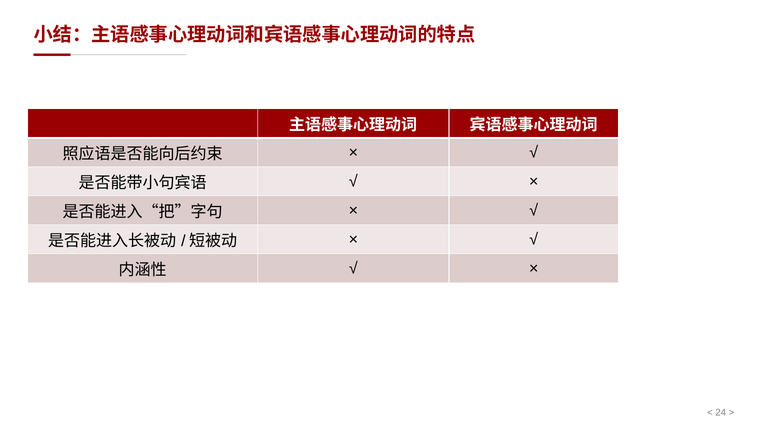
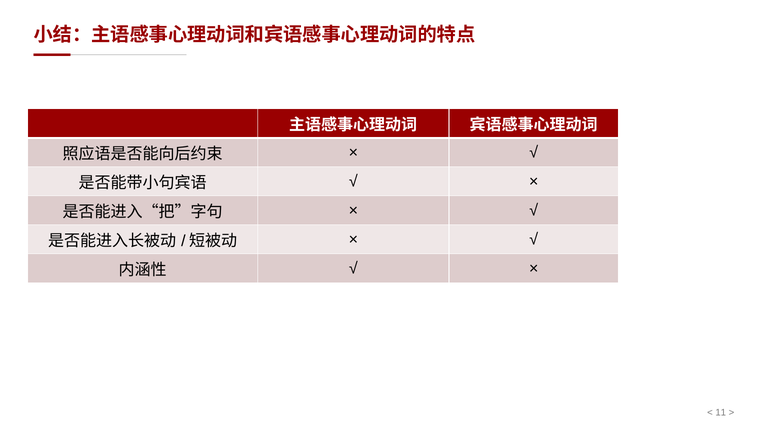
24: 24 -> 11
